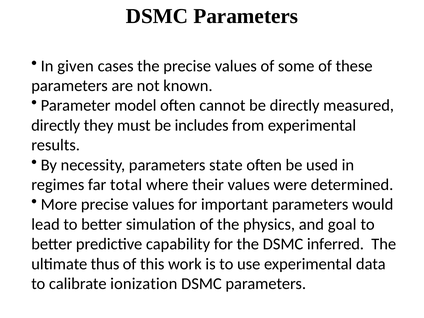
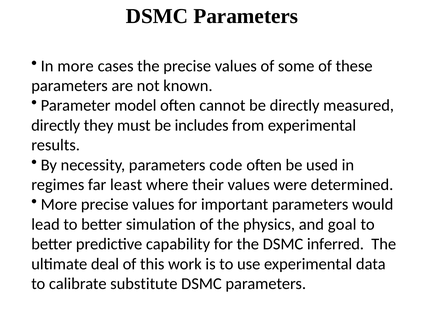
In given: given -> more
state: state -> code
total: total -> least
thus: thus -> deal
ionization: ionization -> substitute
